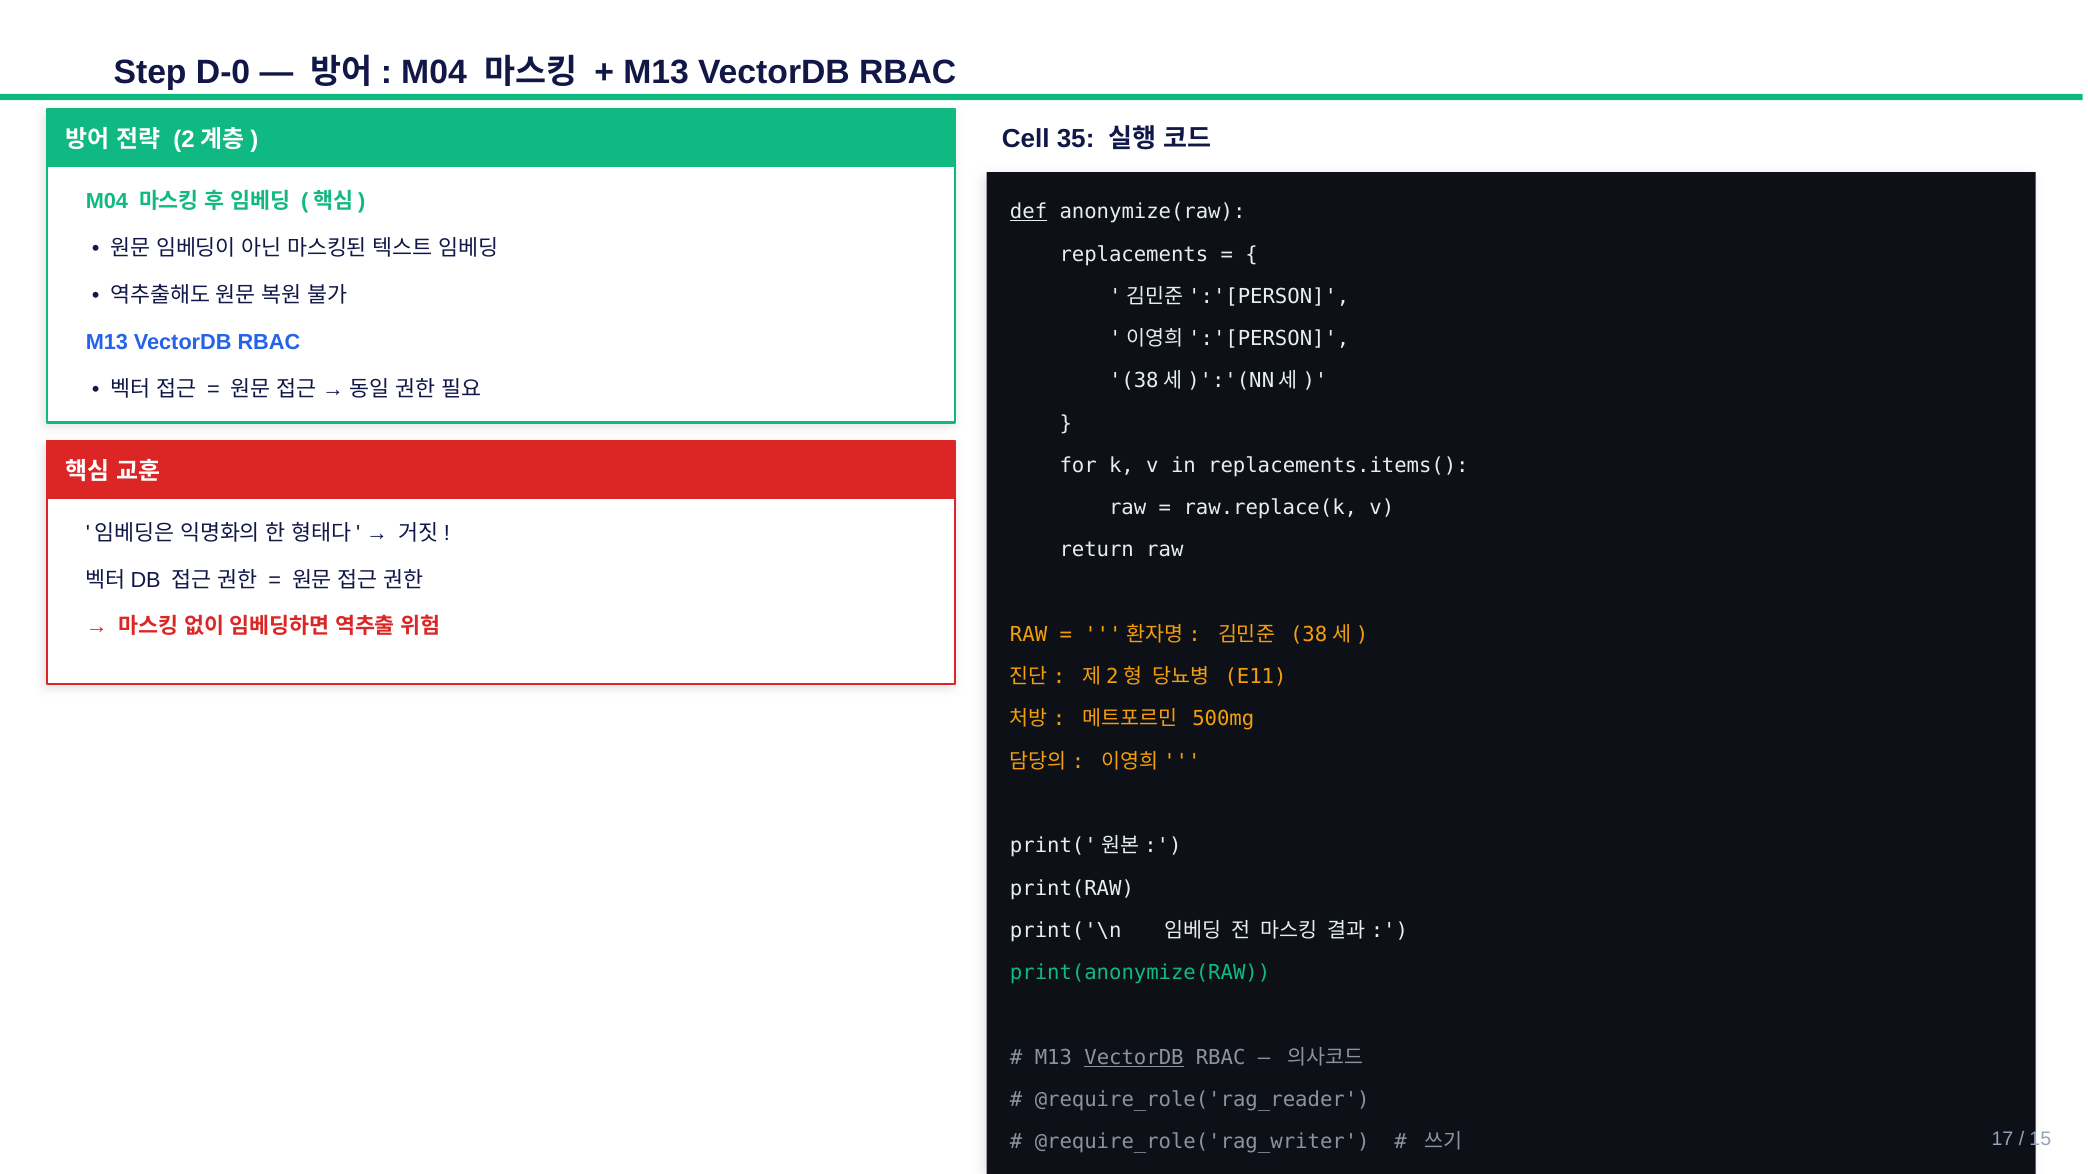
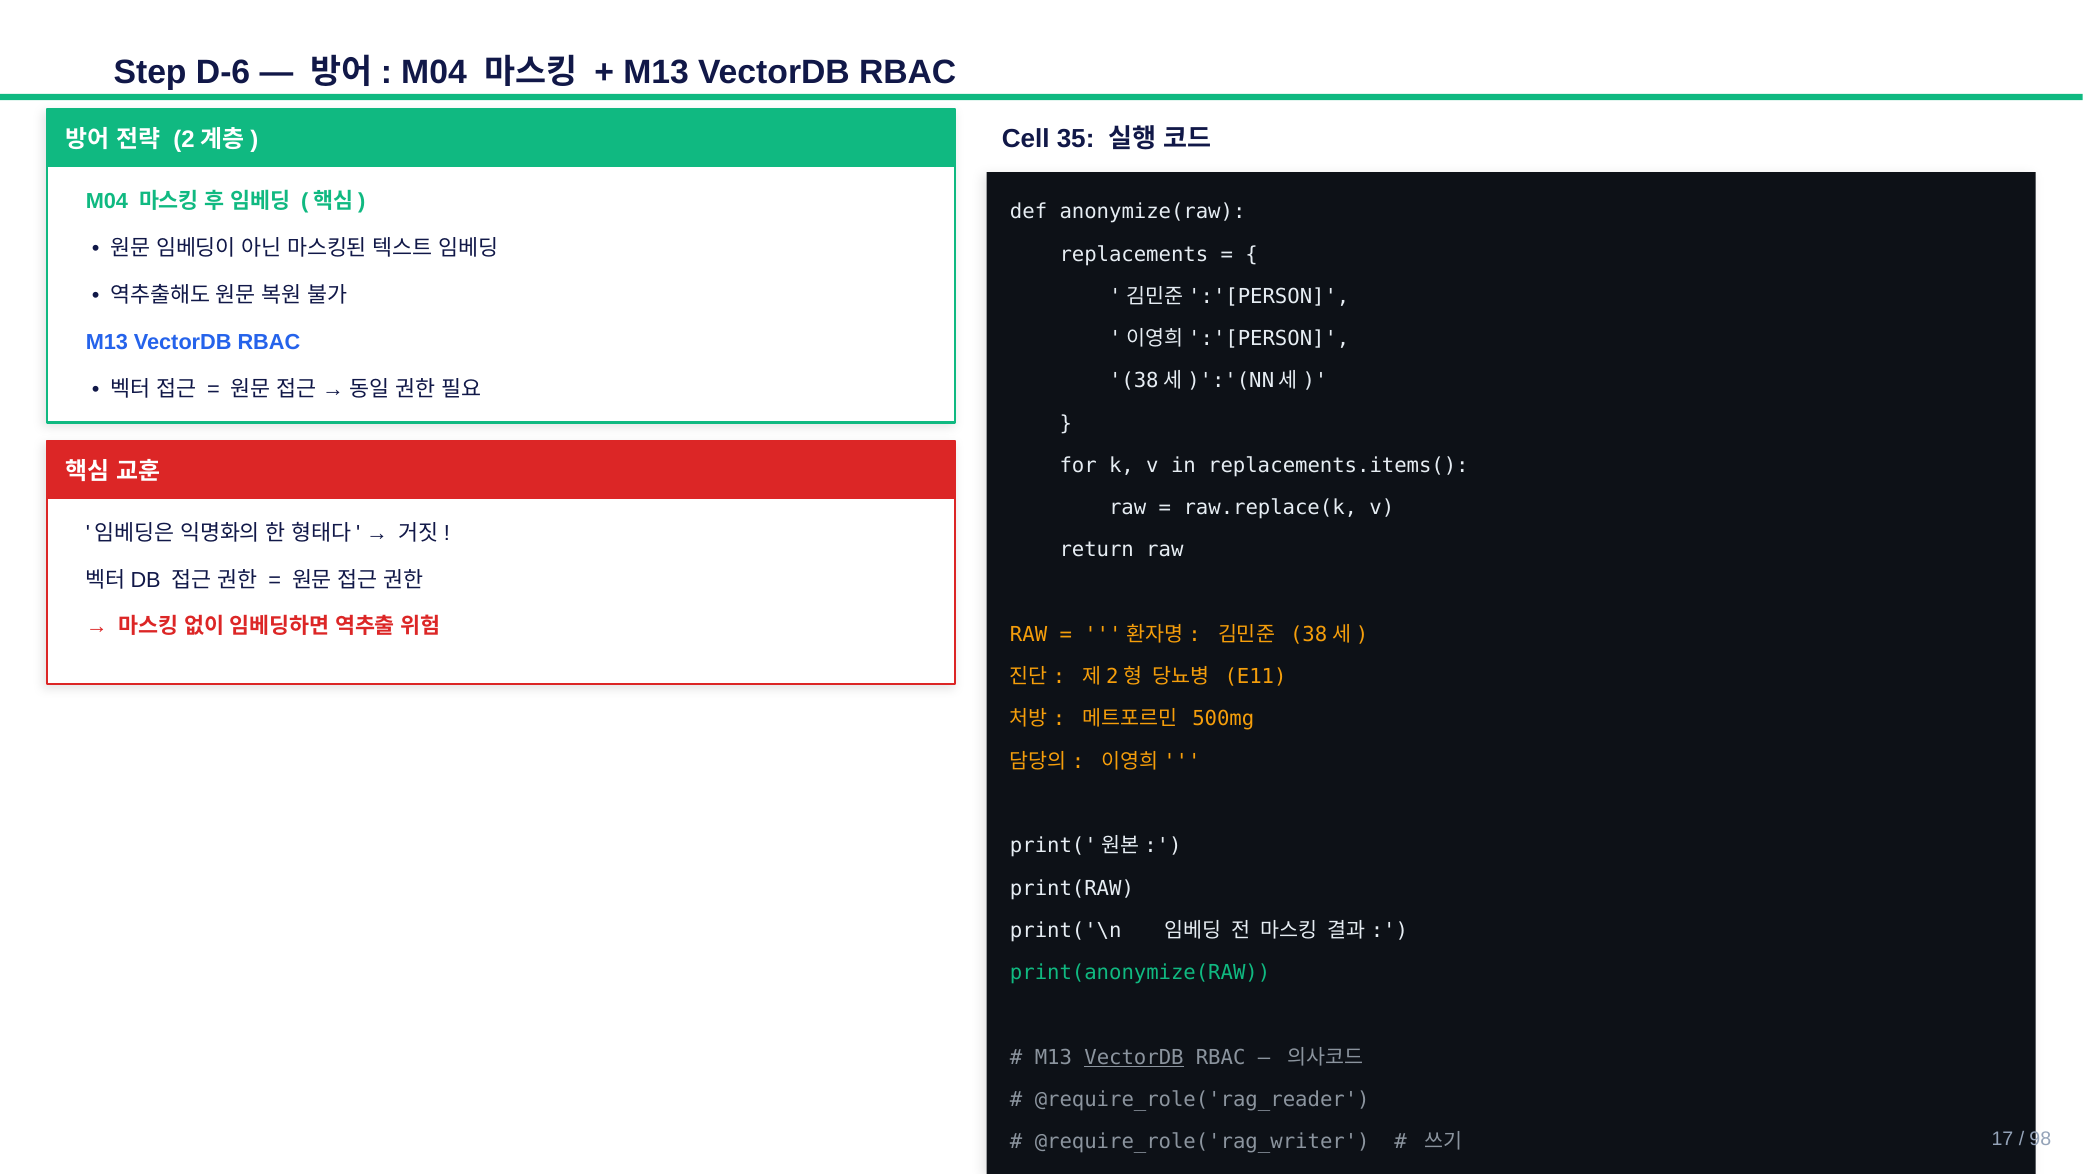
D-0: D-0 -> D-6
def underline: present -> none
15: 15 -> 98
